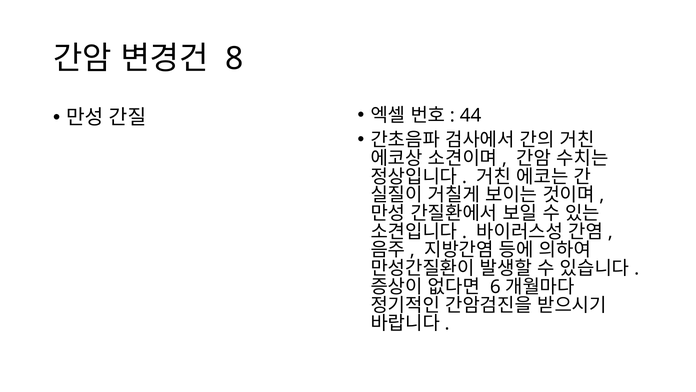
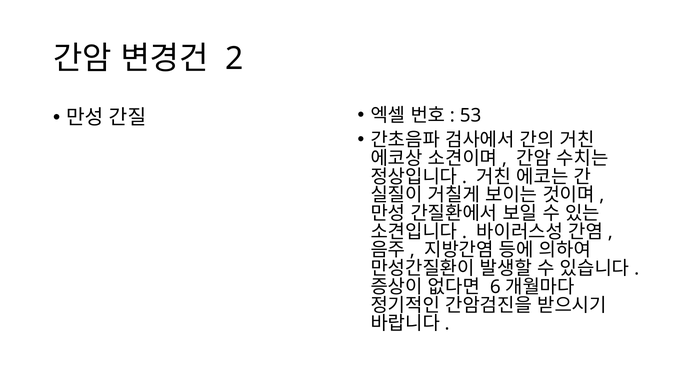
8: 8 -> 2
44: 44 -> 53
